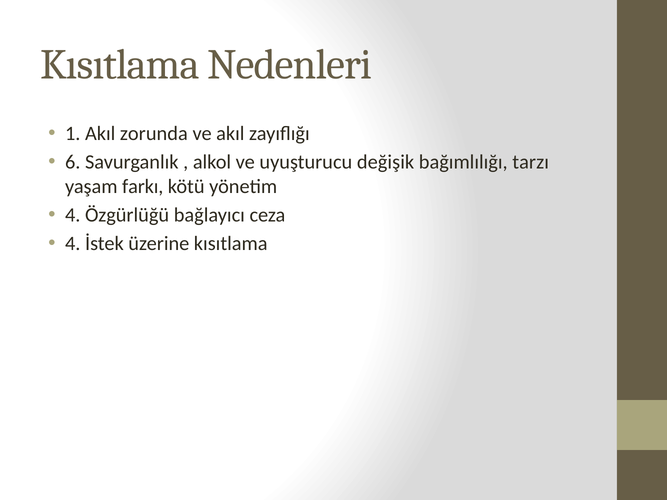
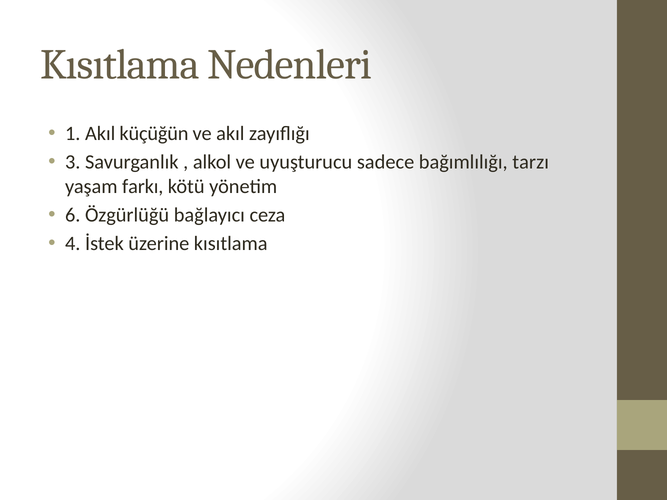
zorunda: zorunda -> küçüğün
6: 6 -> 3
değişik: değişik -> sadece
4 at (73, 215): 4 -> 6
